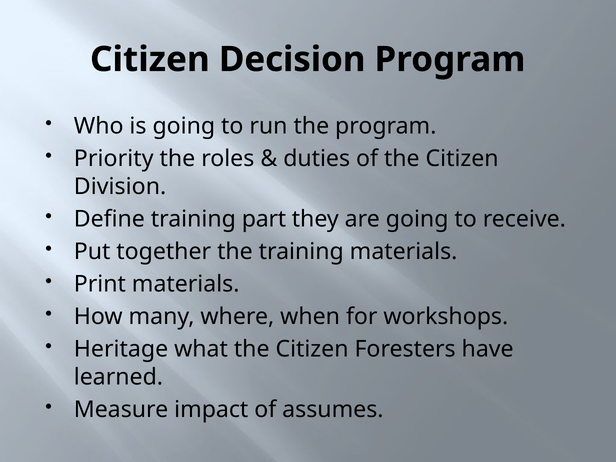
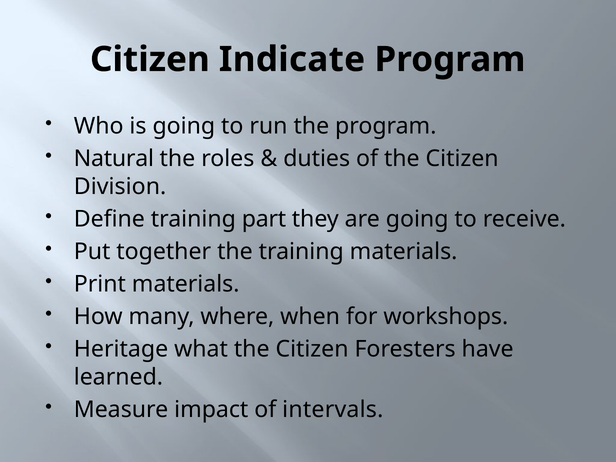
Decision: Decision -> Indicate
Priority: Priority -> Natural
assumes: assumes -> intervals
